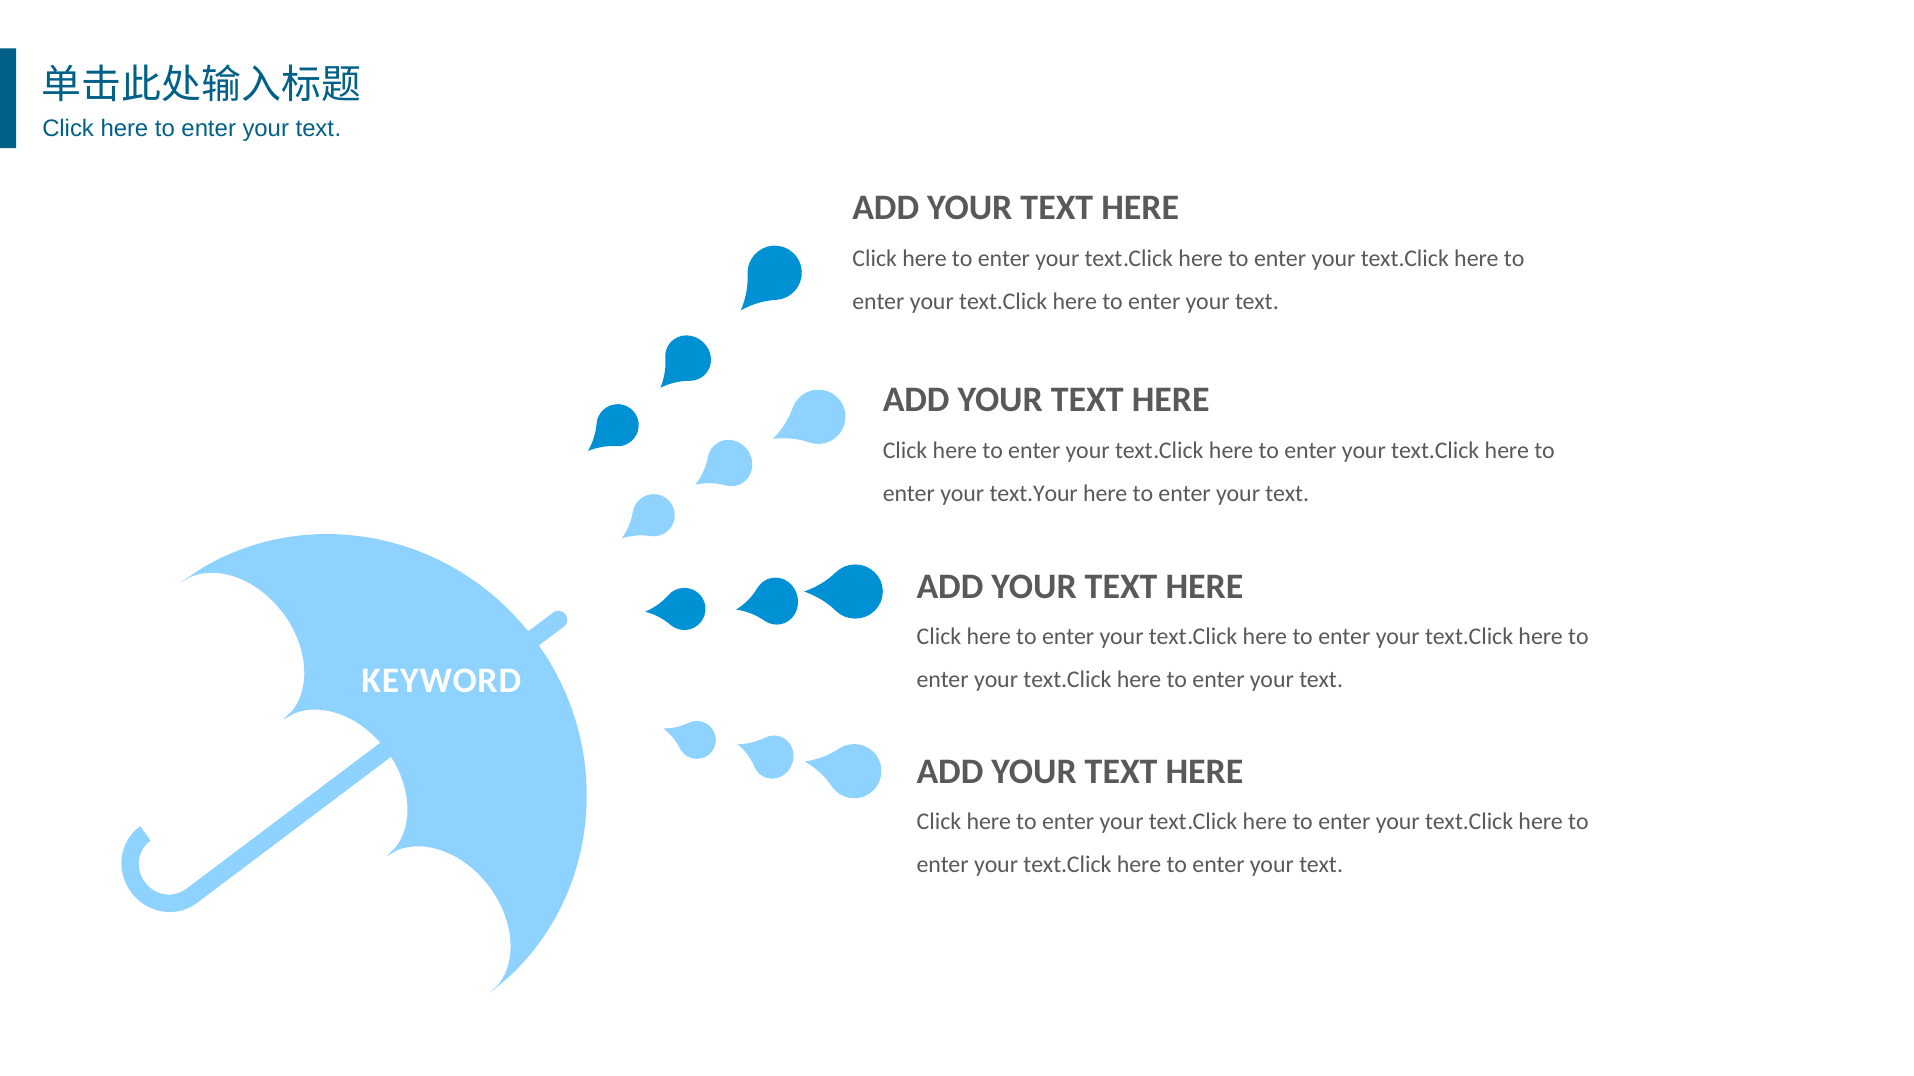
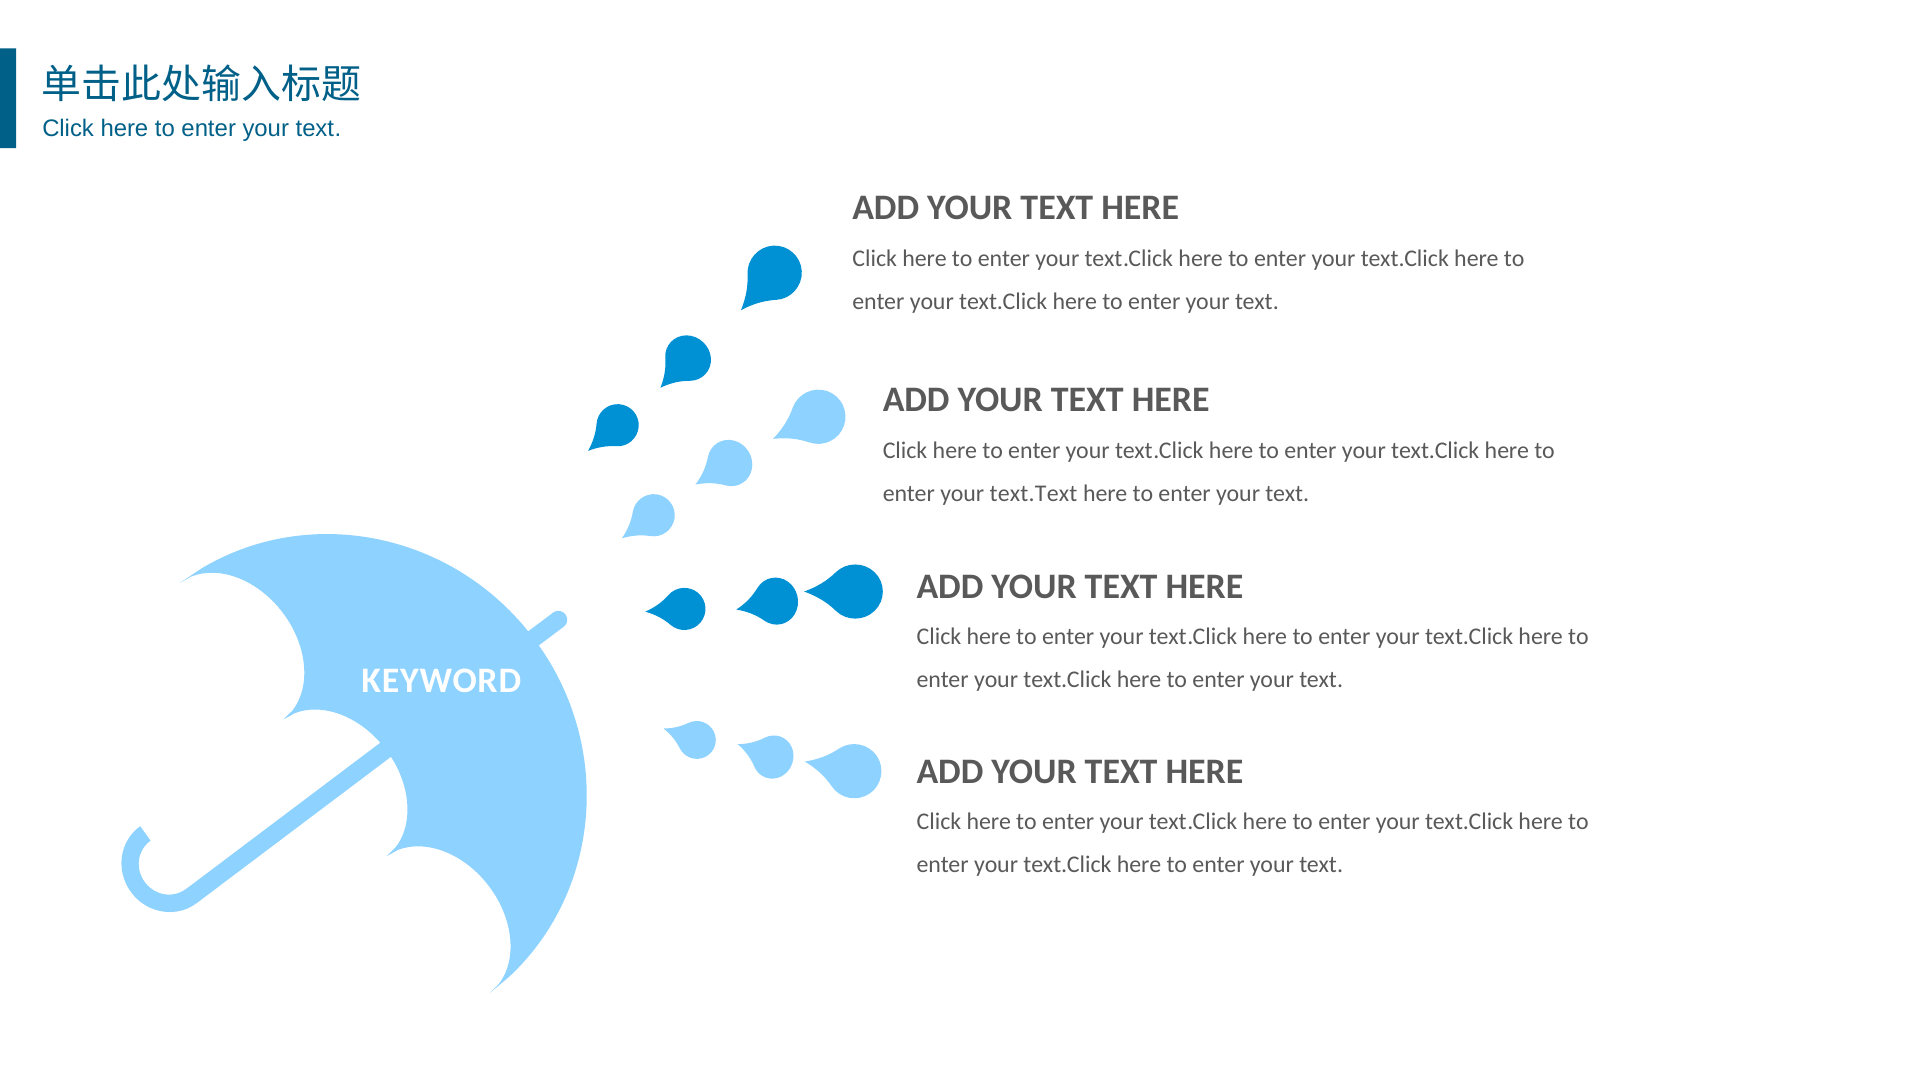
text.Your: text.Your -> text.Text
